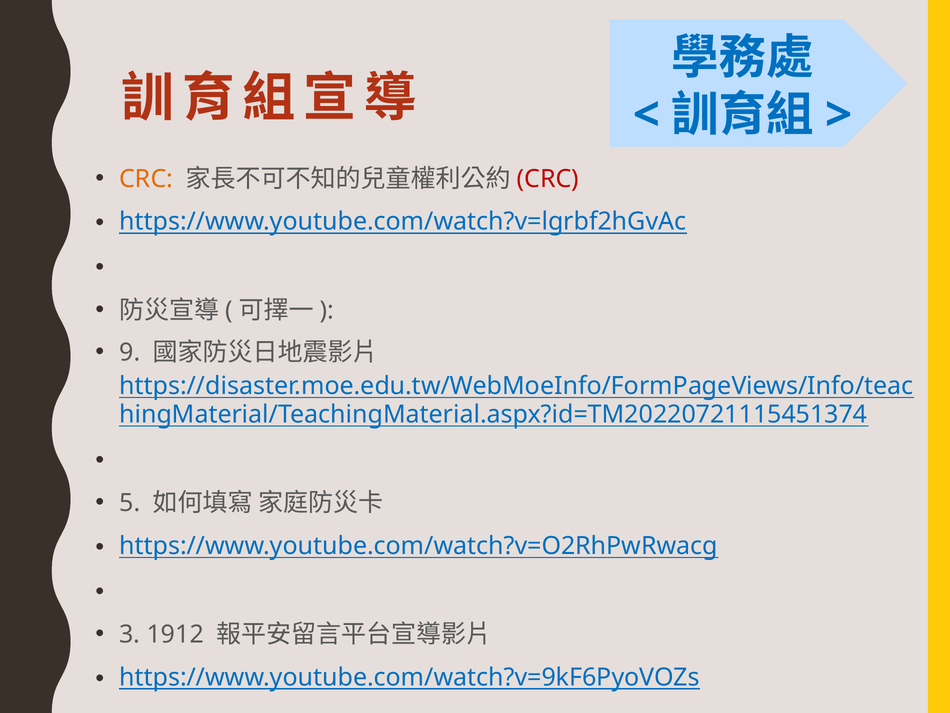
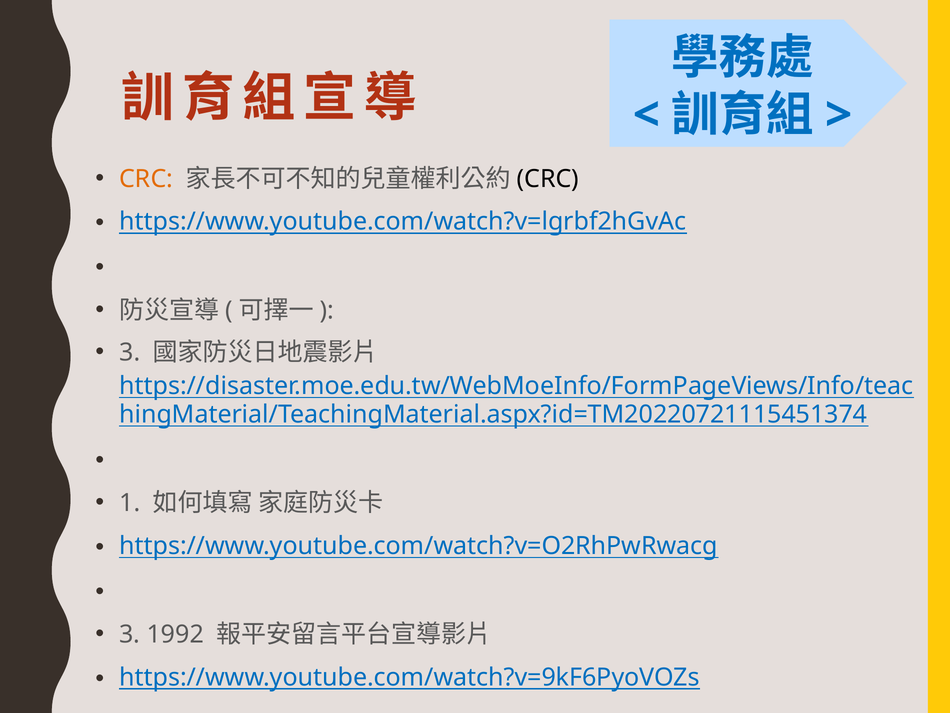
CRC at (548, 179) colour: red -> black
9 at (130, 352): 9 -> 3
5: 5 -> 1
1912: 1912 -> 1992
